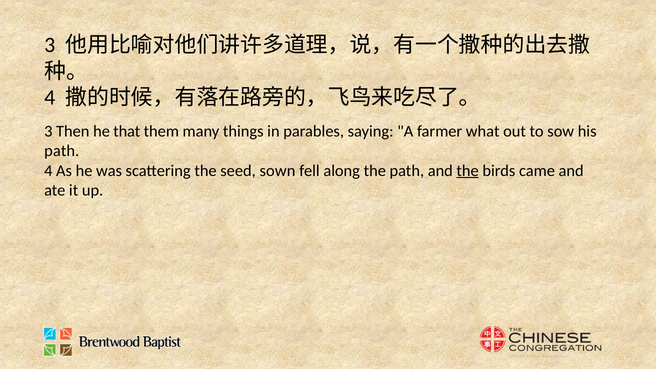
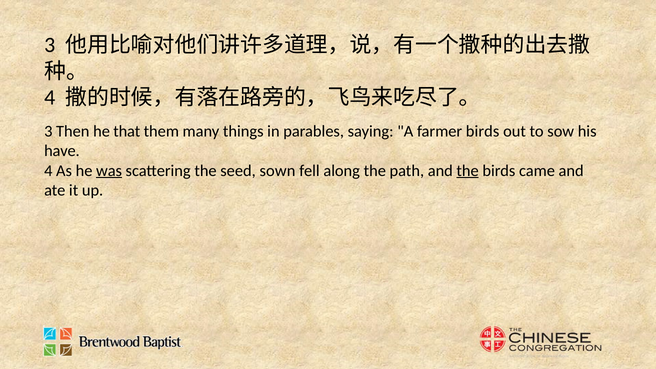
farmer what: what -> birds
path at (62, 151): path -> have
was underline: none -> present
